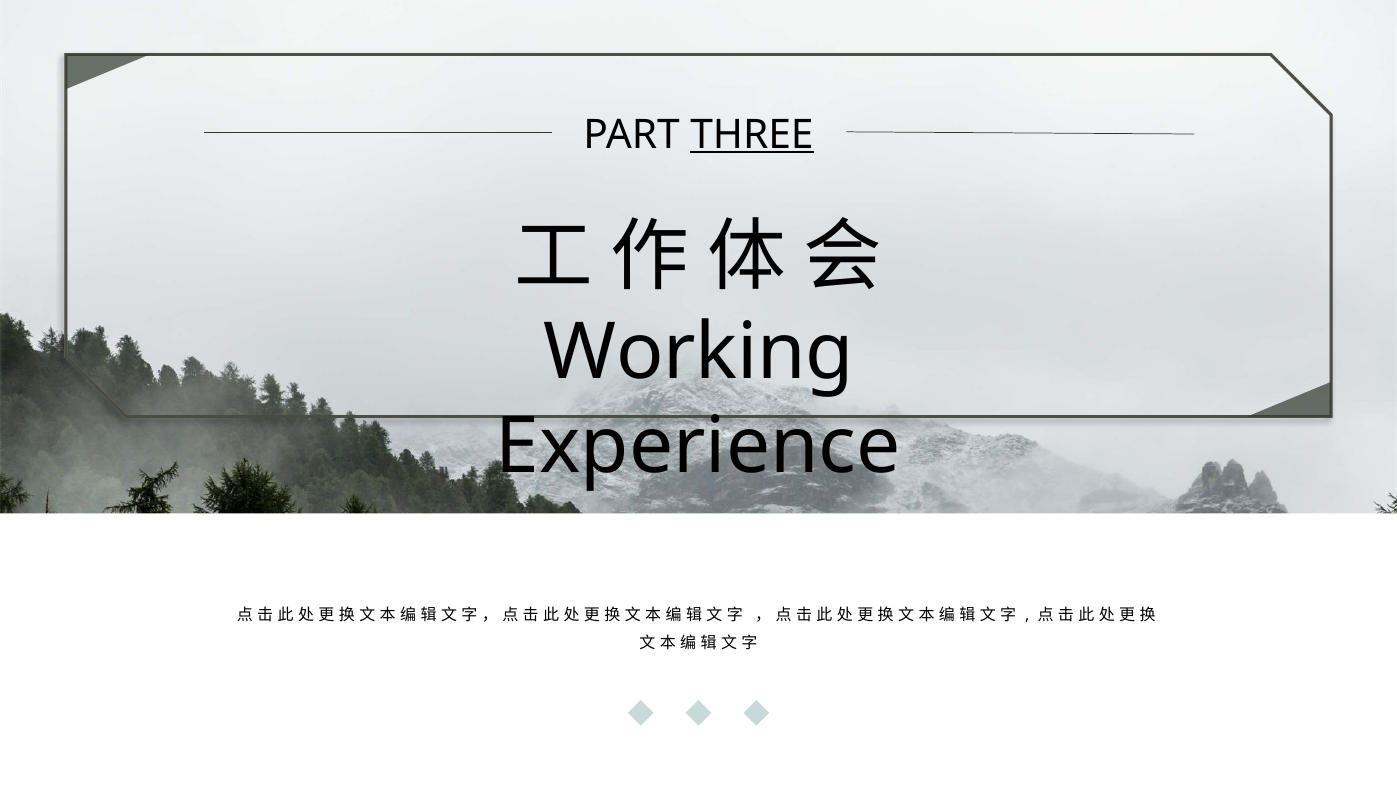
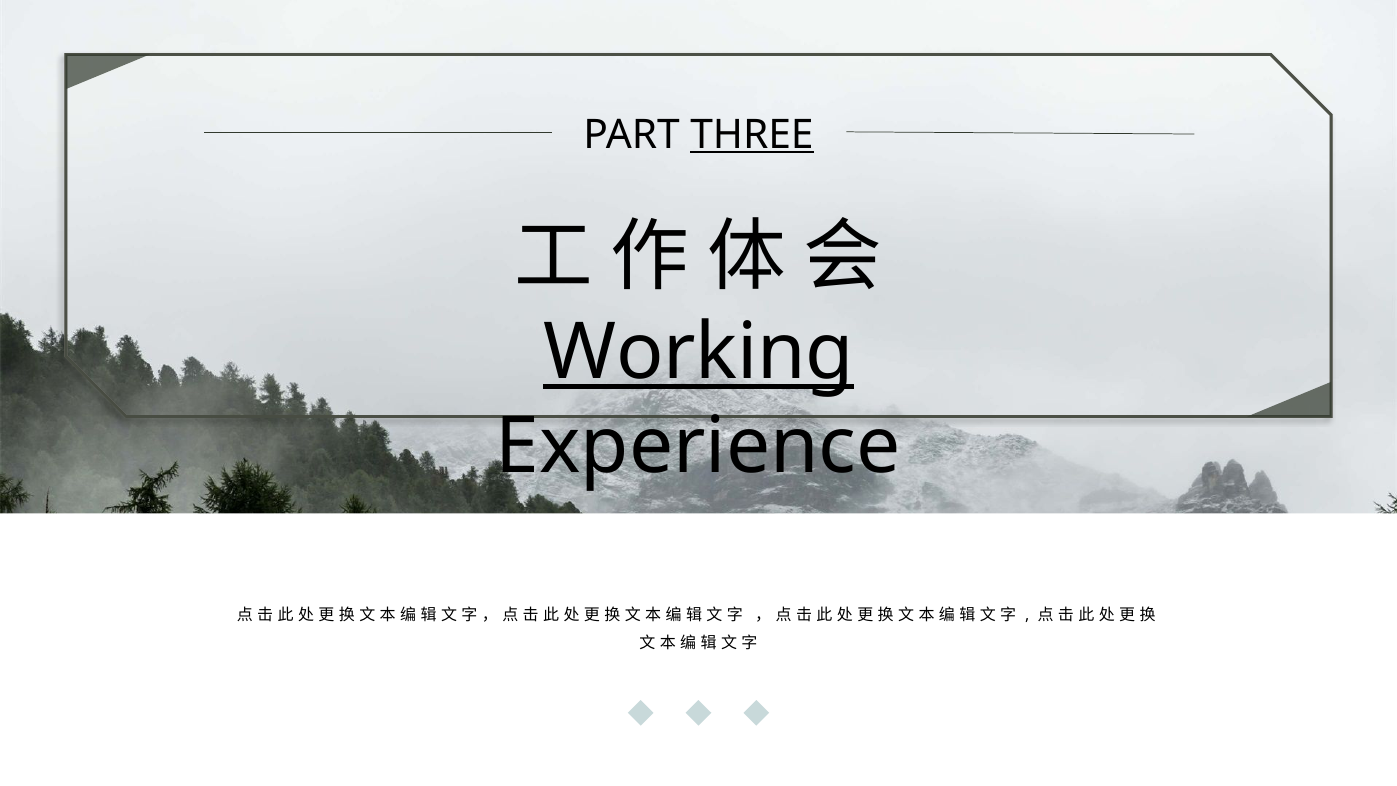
Working underline: none -> present
